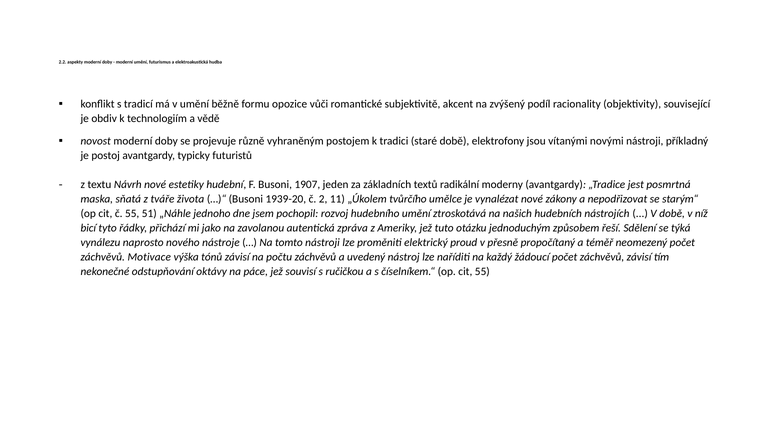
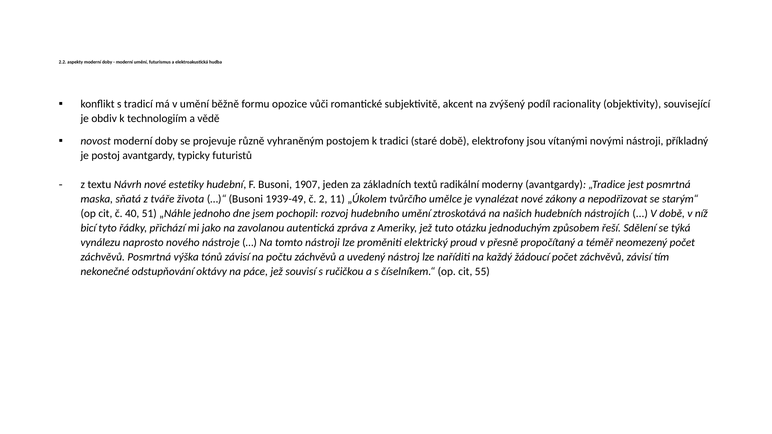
1939-20: 1939-20 -> 1939-49
č 55: 55 -> 40
záchvěvů Motivace: Motivace -> Posmrtná
